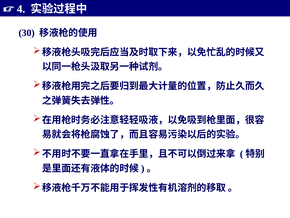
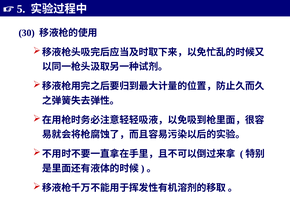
4: 4 -> 5
